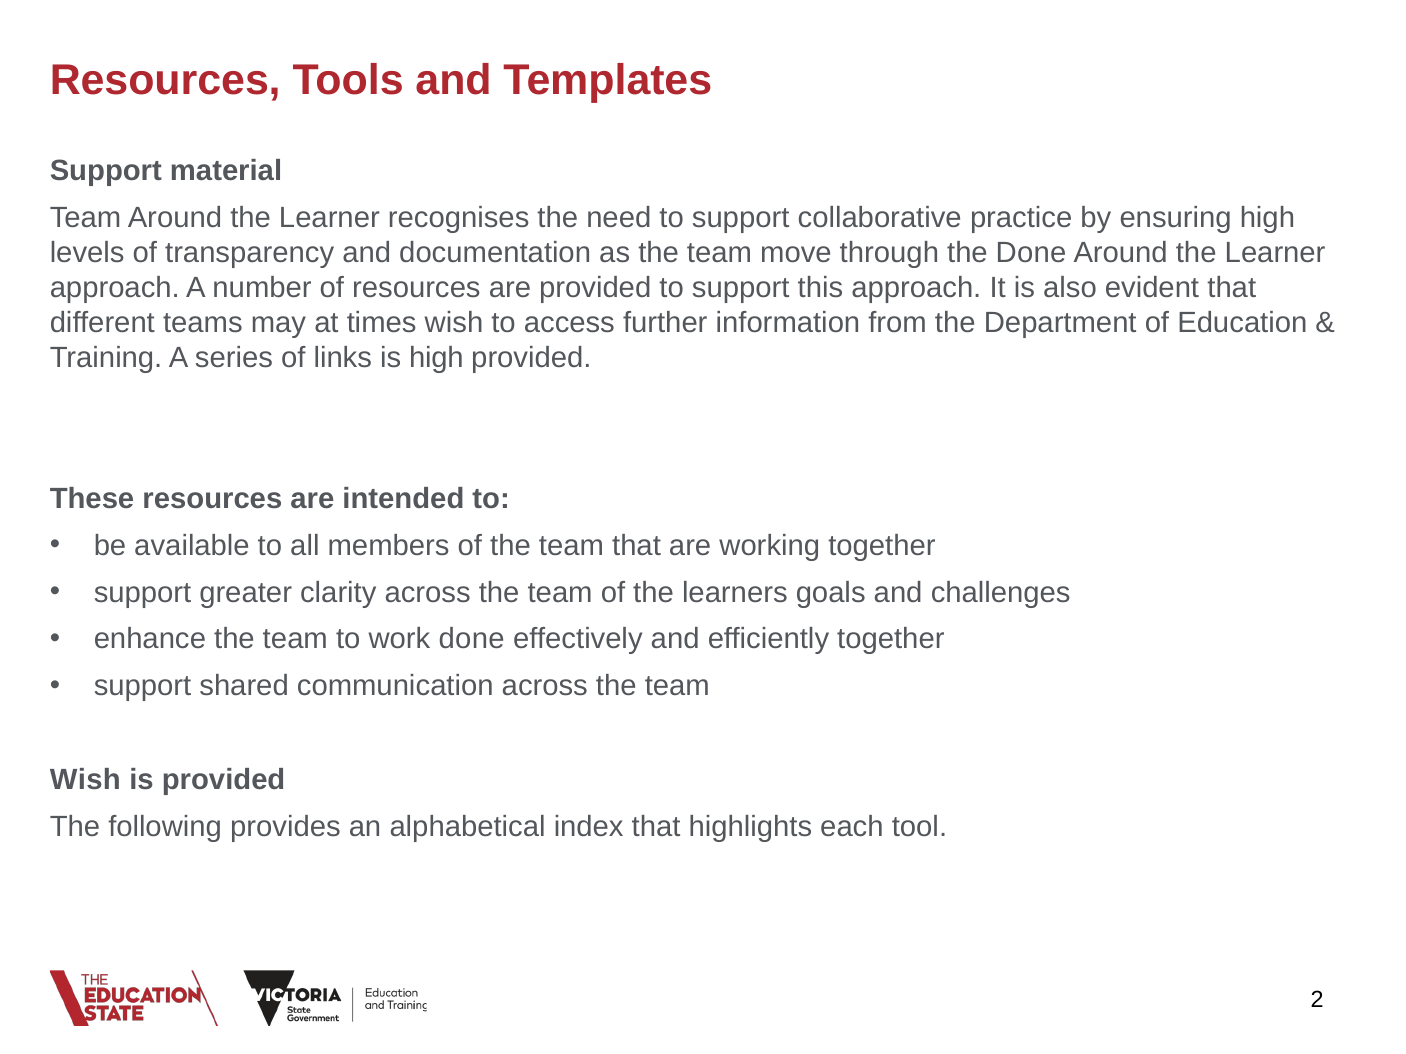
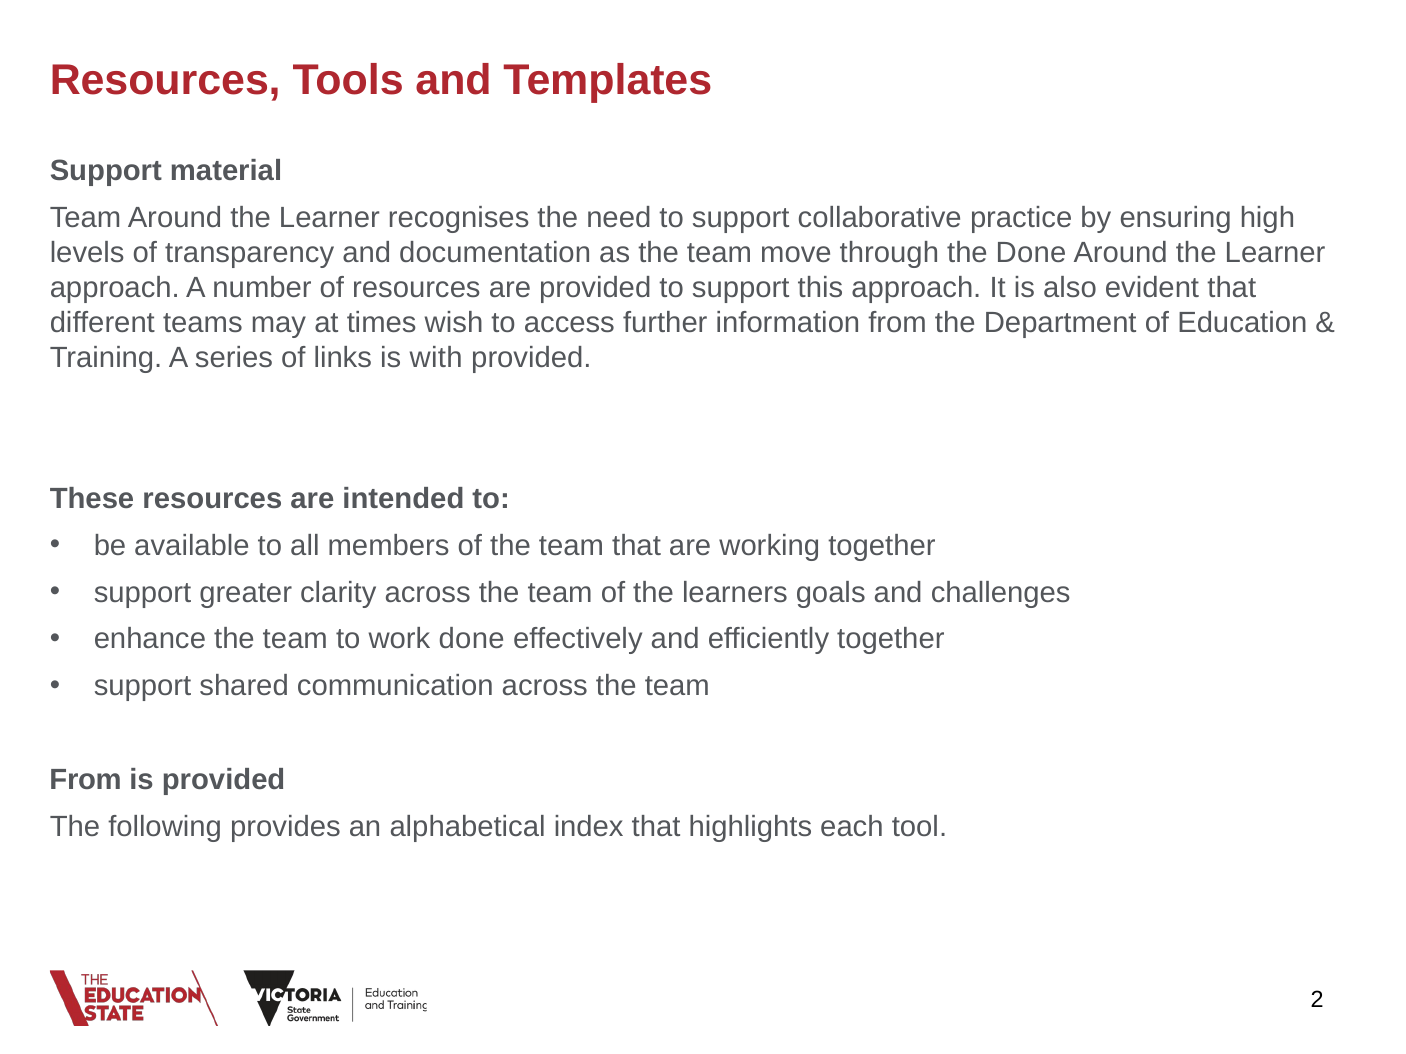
is high: high -> with
Wish at (85, 780): Wish -> From
